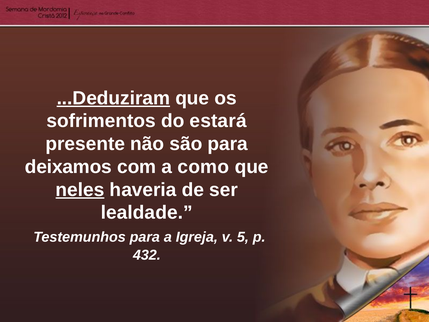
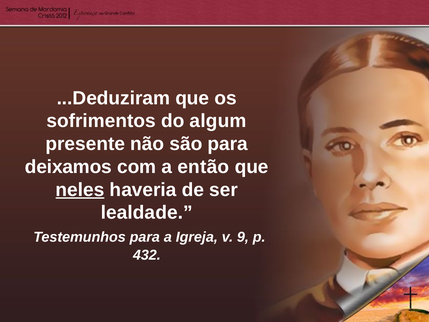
...Deduziram underline: present -> none
estará: estará -> algum
como: como -> então
5: 5 -> 9
